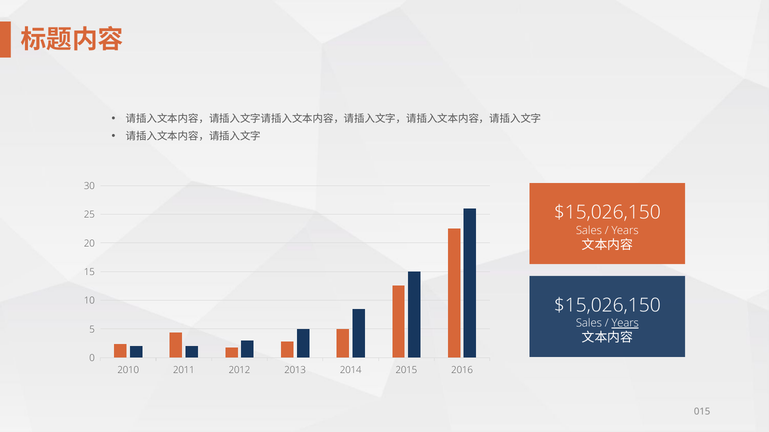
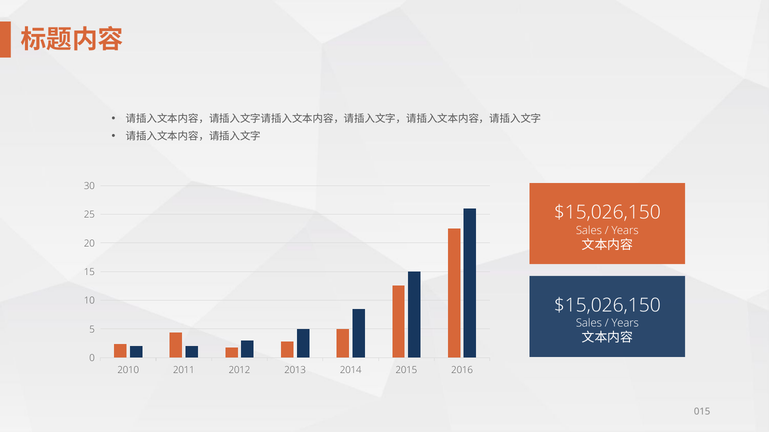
Years at (625, 324) underline: present -> none
